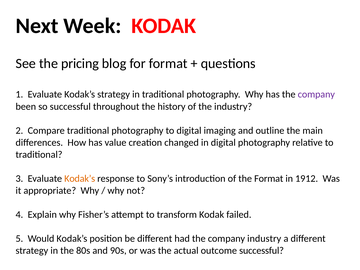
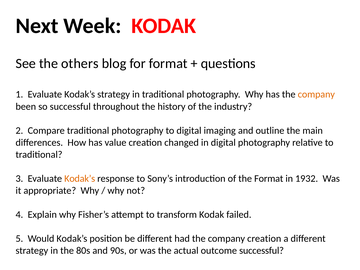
pricing: pricing -> others
company at (316, 94) colour: purple -> orange
1912: 1912 -> 1932
company industry: industry -> creation
